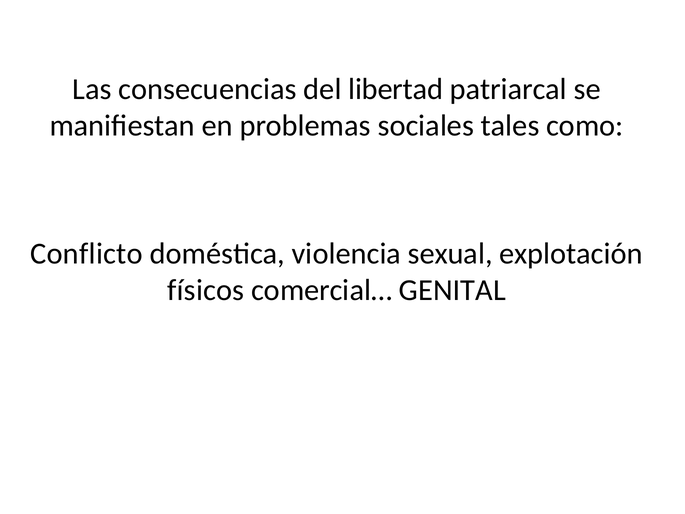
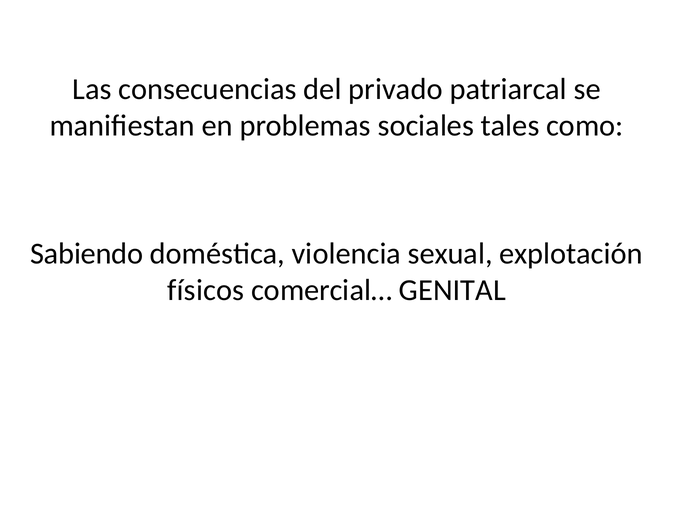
libertad: libertad -> privado
Conflicto: Conflicto -> Sabiendo
